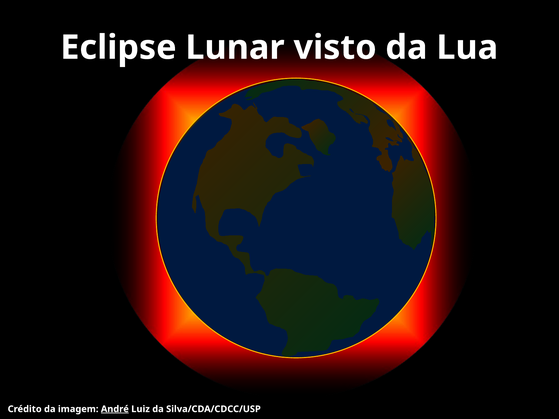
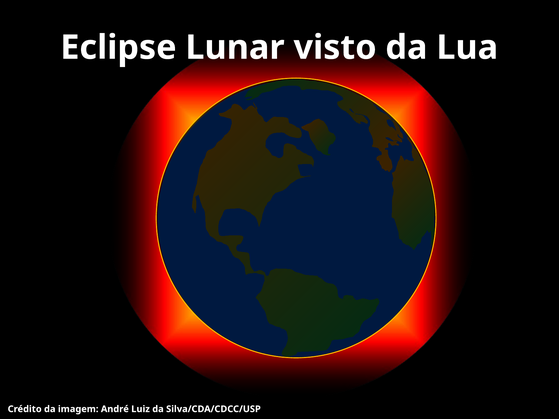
André underline: present -> none
